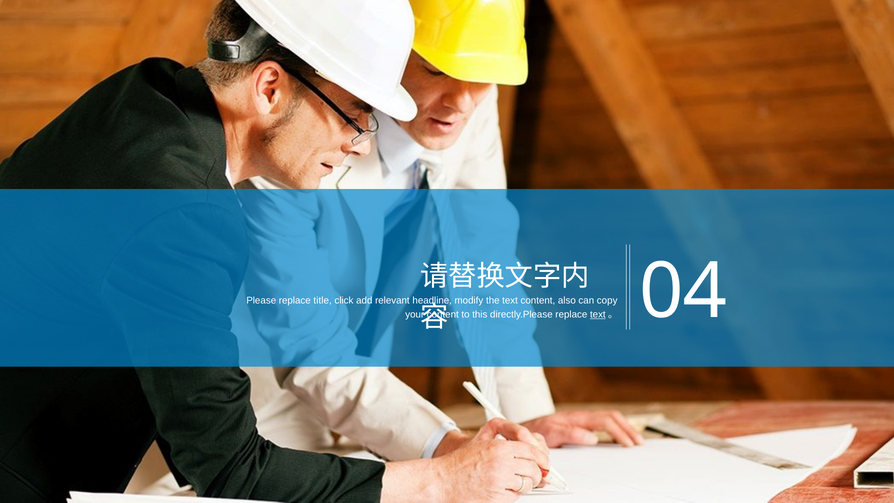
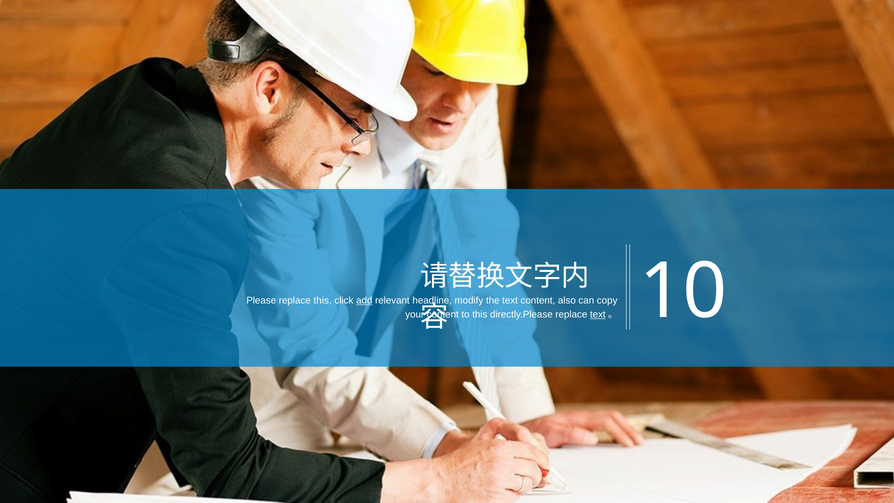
replace title: title -> this
add underline: none -> present
04: 04 -> 10
